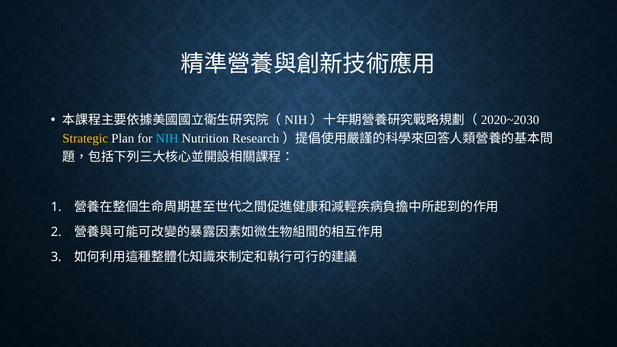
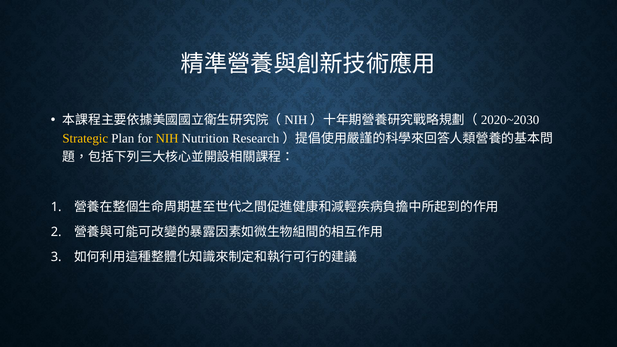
NIH colour: light blue -> yellow
